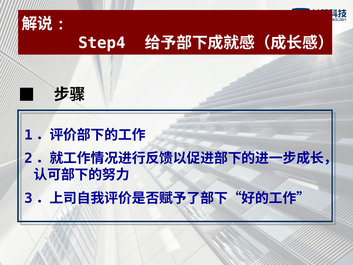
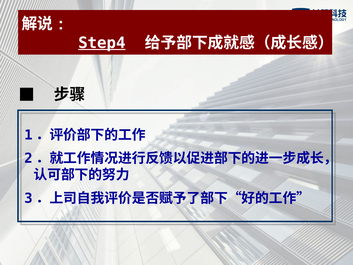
Step4 underline: none -> present
